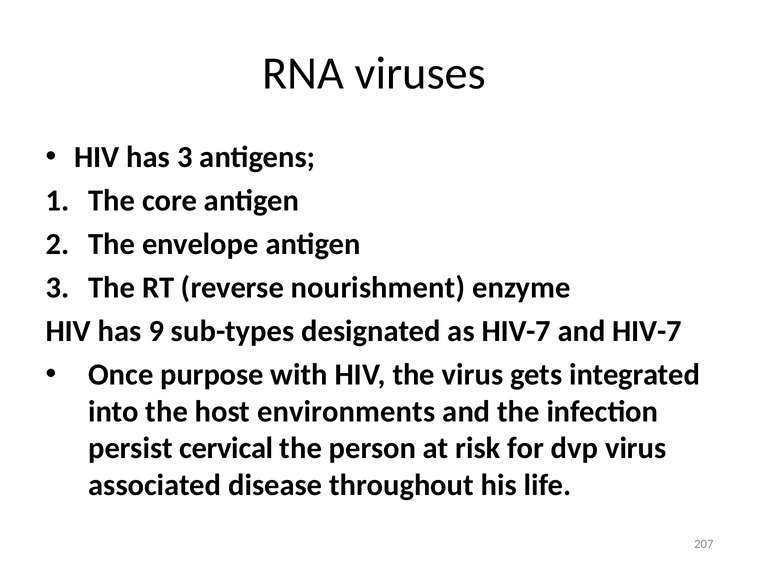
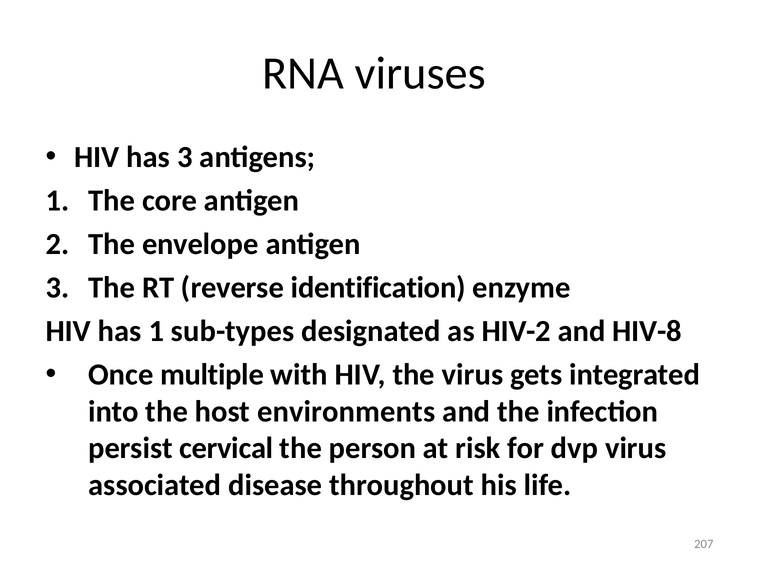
nourishment: nourishment -> identification
has 9: 9 -> 1
as HIV-7: HIV-7 -> HIV-2
and HIV-7: HIV-7 -> HIV-8
purpose: purpose -> multiple
